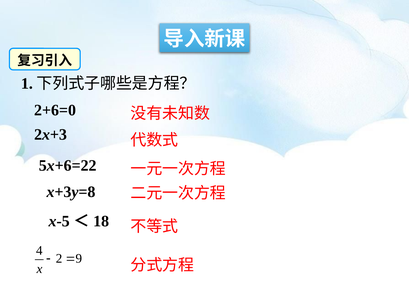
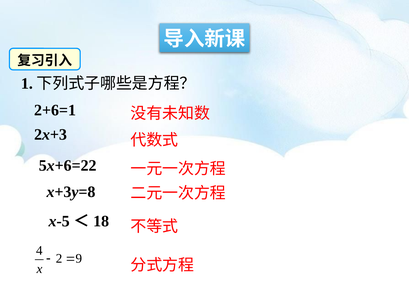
2+6=0: 2+6=0 -> 2+6=1
